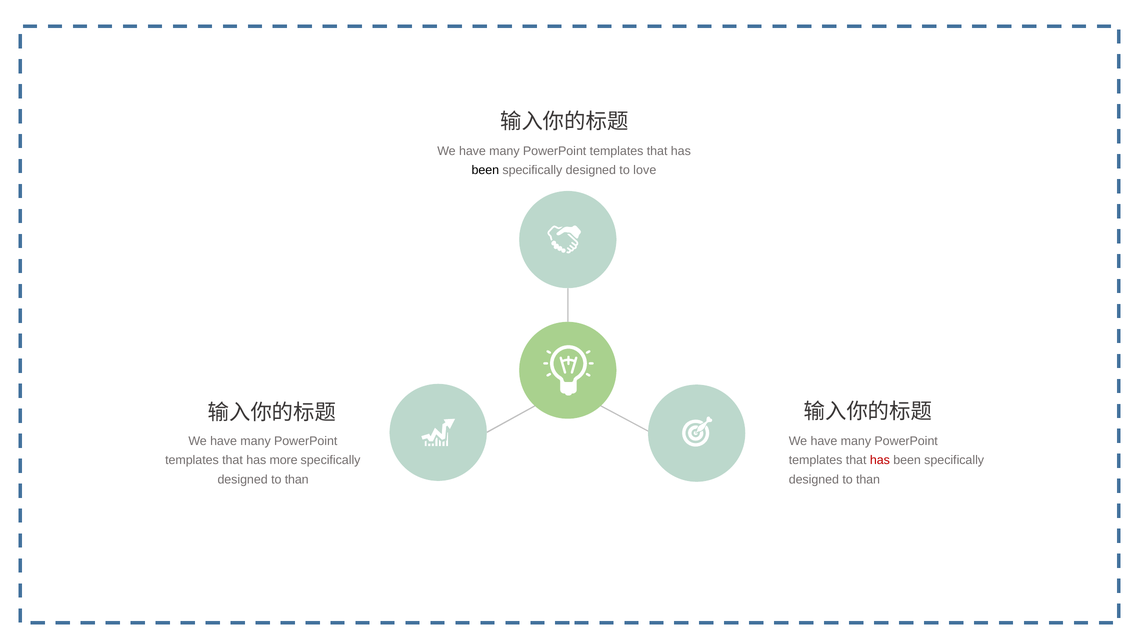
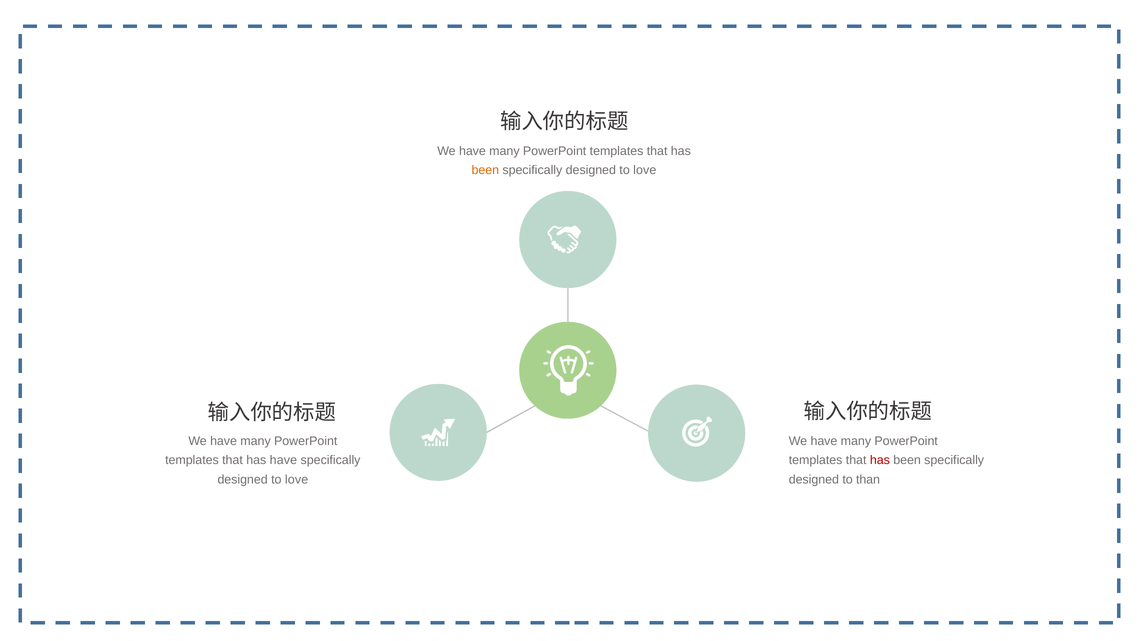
been at (485, 170) colour: black -> orange
has more: more -> have
than at (297, 480): than -> love
